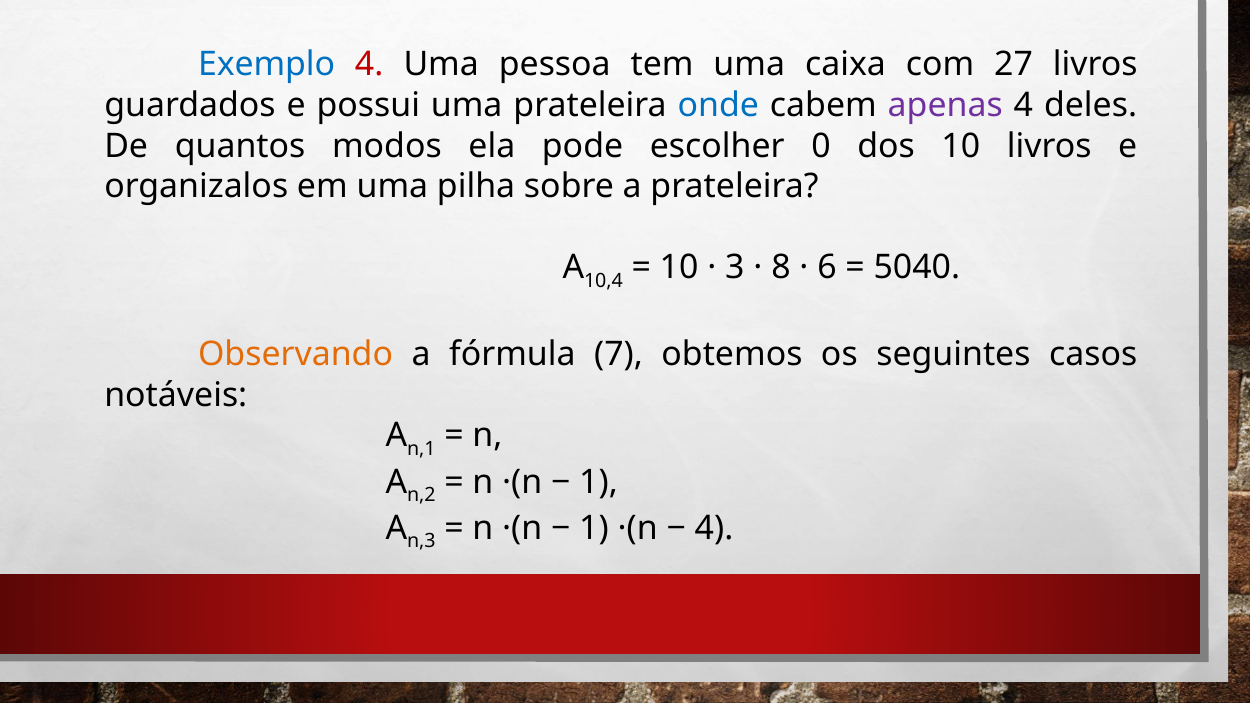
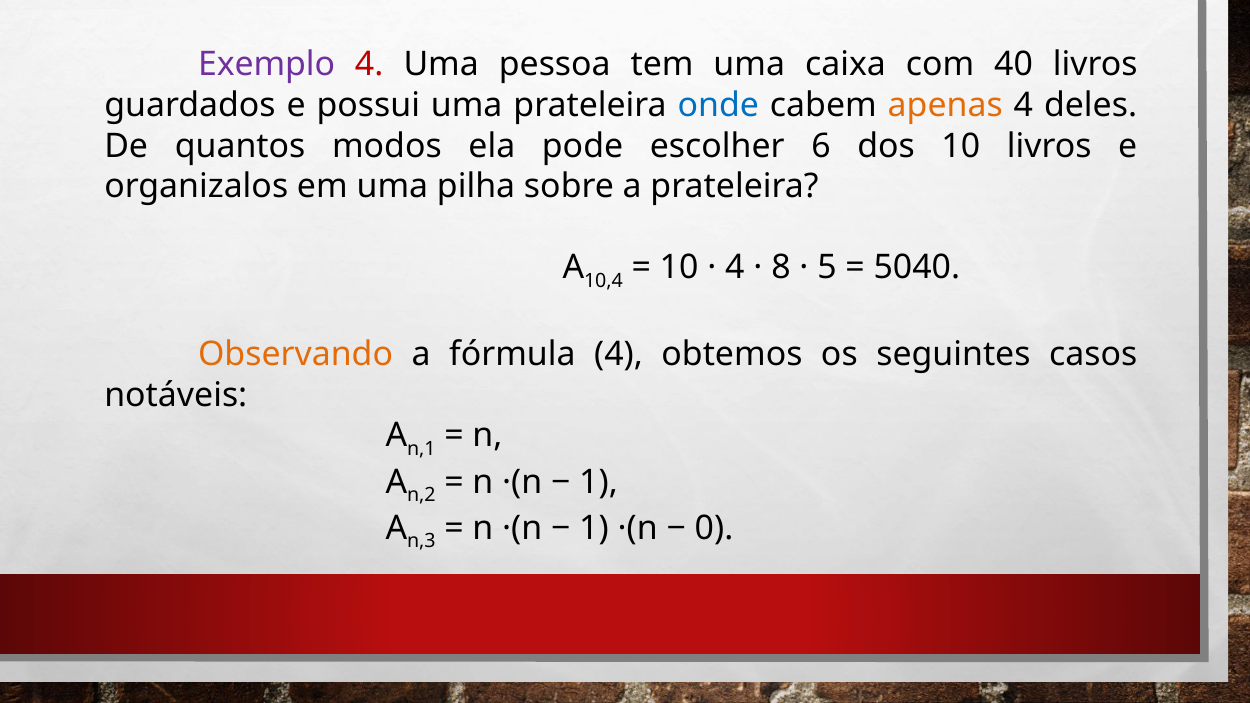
Exemplo colour: blue -> purple
27: 27 -> 40
apenas colour: purple -> orange
0: 0 -> 6
3 at (735, 268): 3 -> 4
6: 6 -> 5
fórmula 7: 7 -> 4
4 at (714, 528): 4 -> 0
